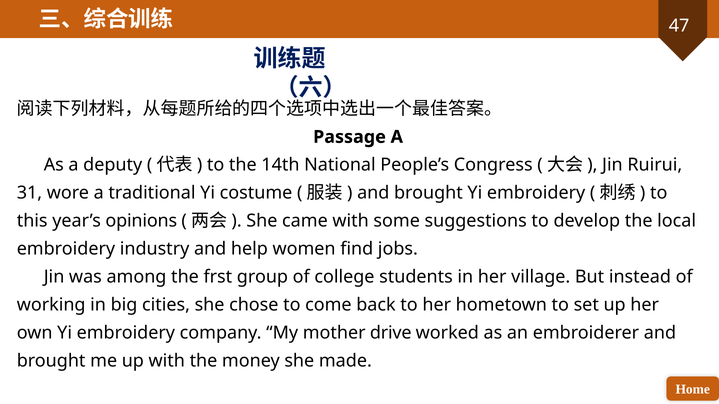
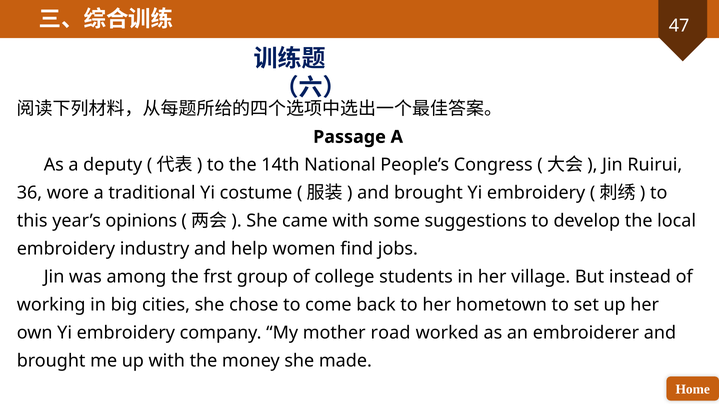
31: 31 -> 36
drive: drive -> road
